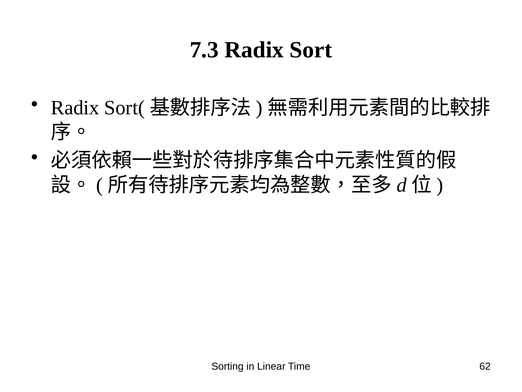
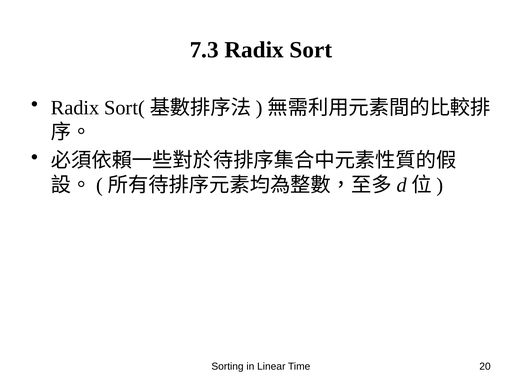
62: 62 -> 20
